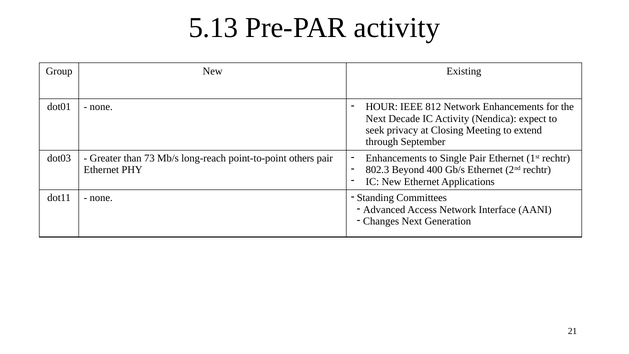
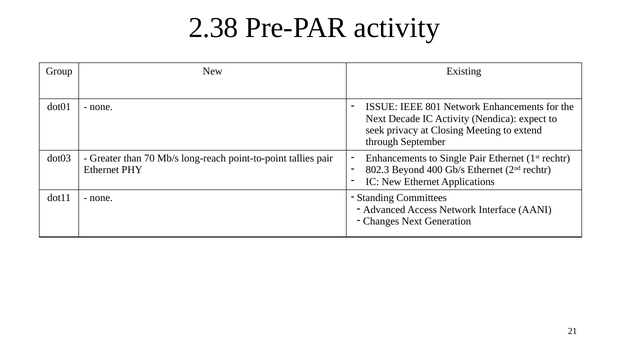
5.13: 5.13 -> 2.38
HOUR: HOUR -> ISSUE
812: 812 -> 801
73: 73 -> 70
others: others -> tallies
